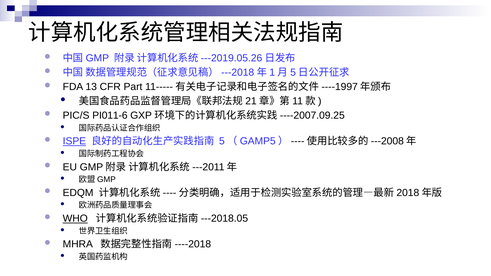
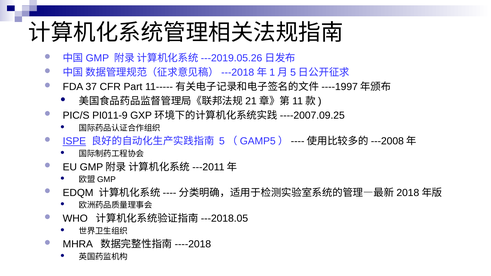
13: 13 -> 37
PI011-6: PI011-6 -> PI011-9
WHO underline: present -> none
